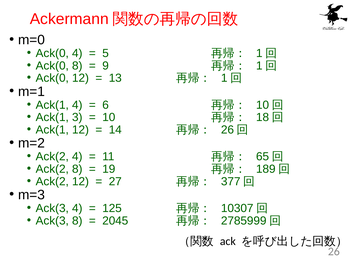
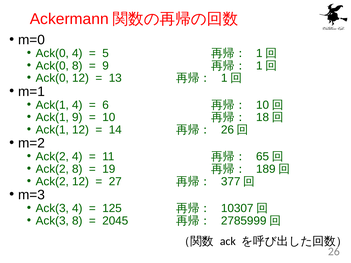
Ack(1 3: 3 -> 9
